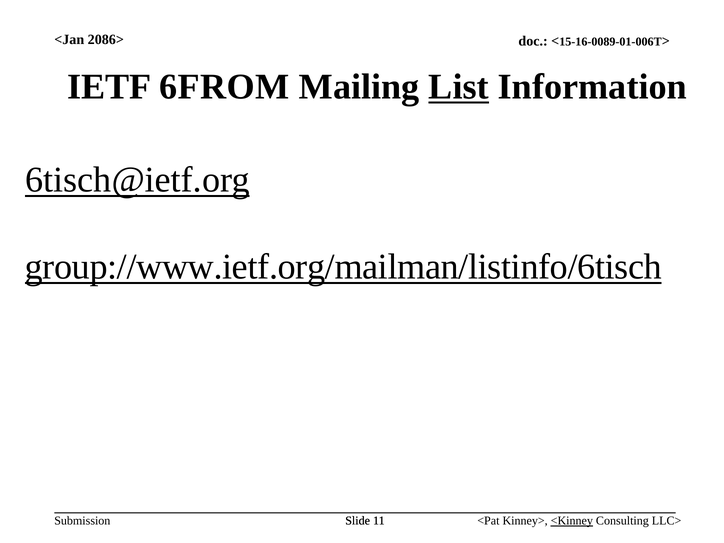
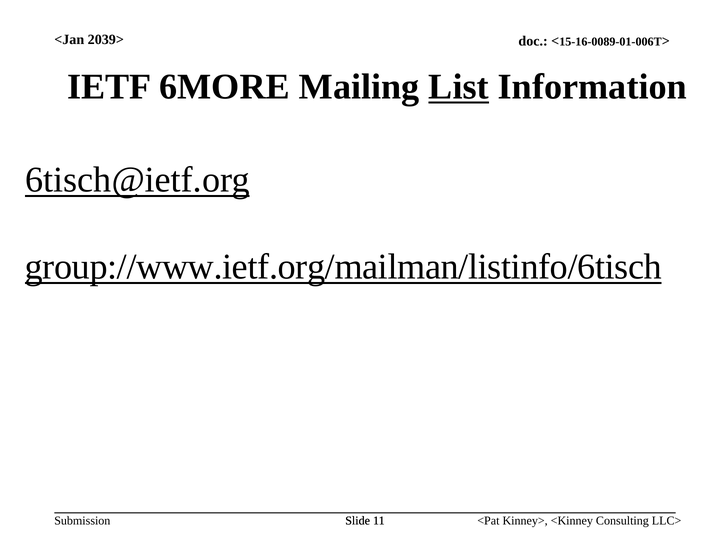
2086>: 2086> -> 2039>
6FROM: 6FROM -> 6MORE
<Kinney underline: present -> none
